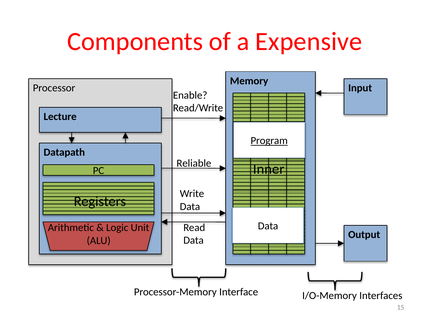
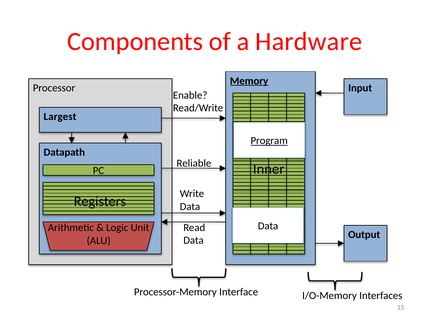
Expensive: Expensive -> Hardware
Memory underline: none -> present
Lecture: Lecture -> Largest
